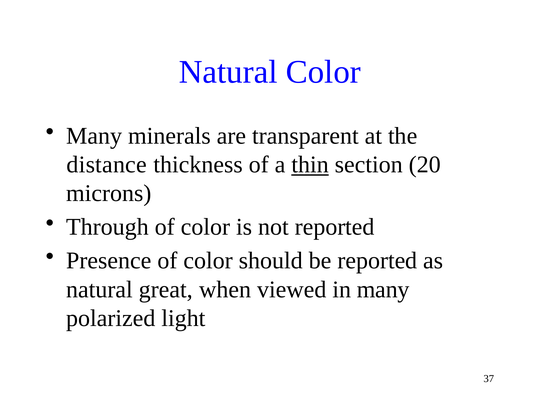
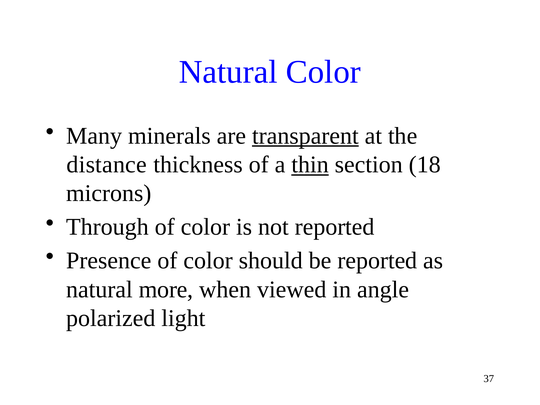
transparent underline: none -> present
20: 20 -> 18
great: great -> more
in many: many -> angle
